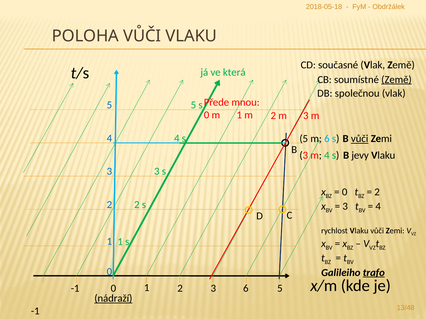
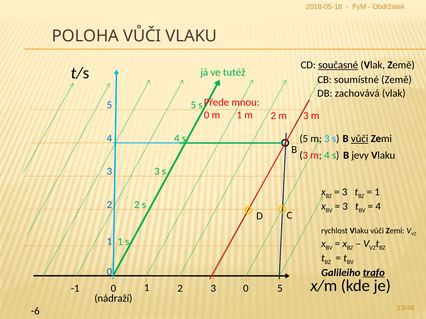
současné underline: none -> present
která: která -> tutéž
Země at (397, 80) underline: present -> none
společnou: společnou -> zachovává
5 m 6: 6 -> 3
0 at (345, 192): 0 -> 3
2 at (377, 192): 2 -> 1
3 6: 6 -> 0
nádraží underline: present -> none
-1 at (35, 311): -1 -> -6
